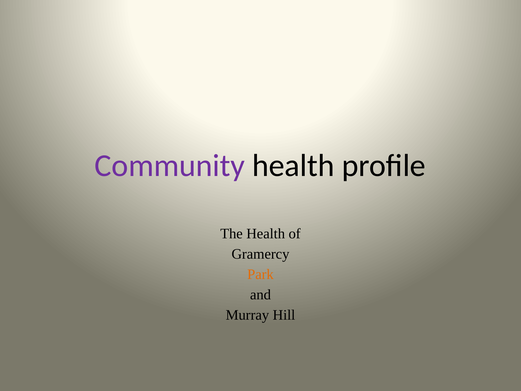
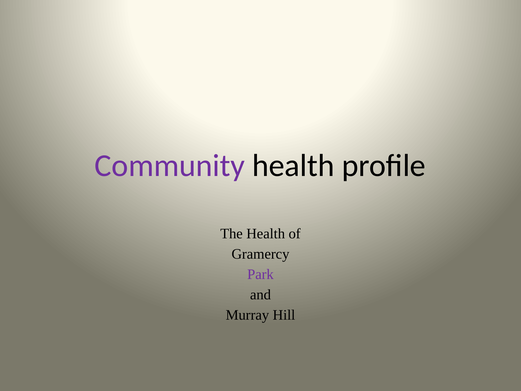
Park colour: orange -> purple
